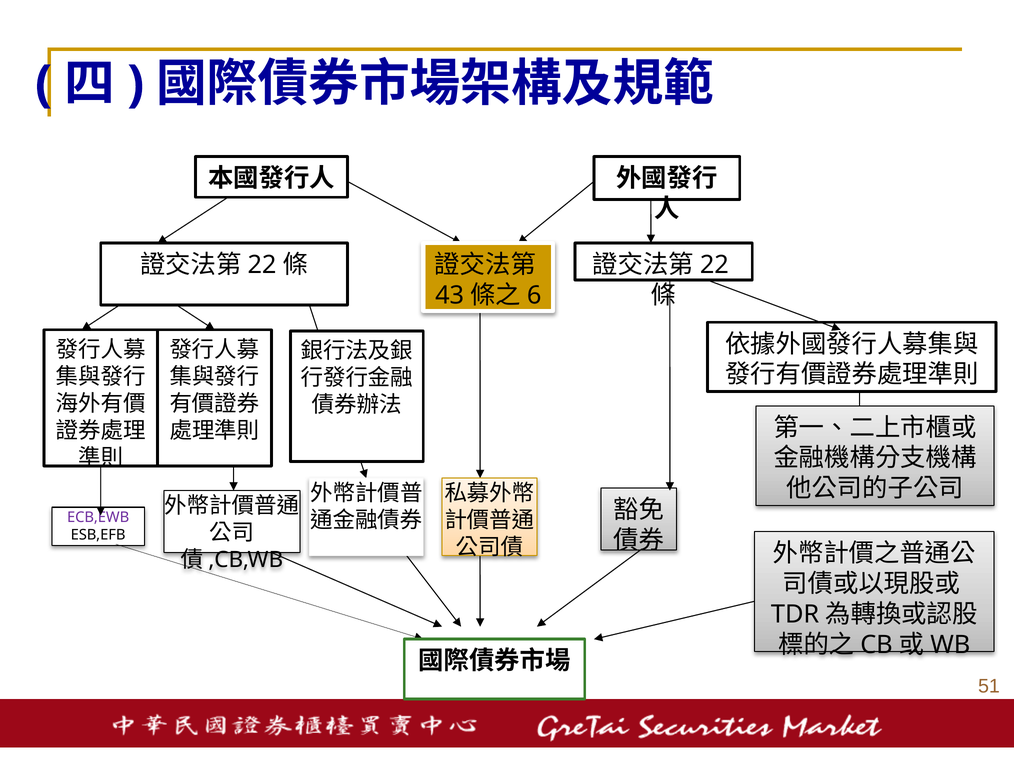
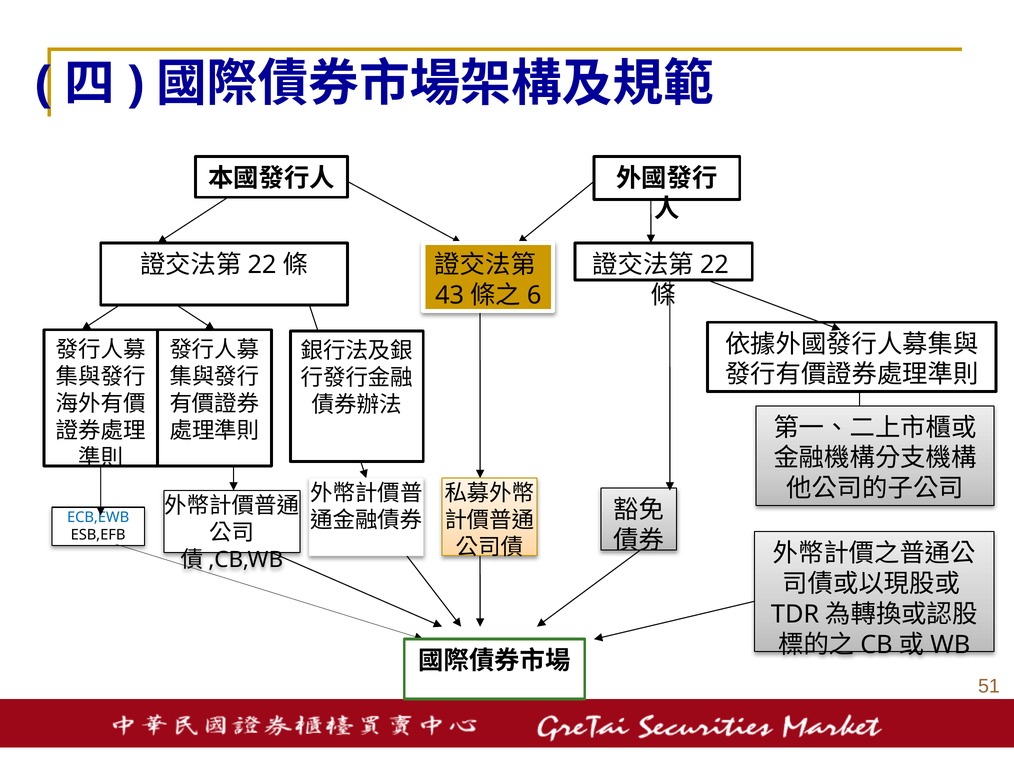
ECB,EWB colour: purple -> blue
